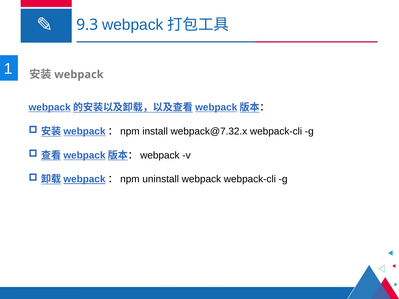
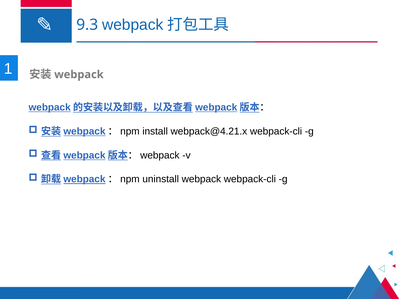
webpack@7.32.x: webpack@7.32.x -> webpack@4.21.x
